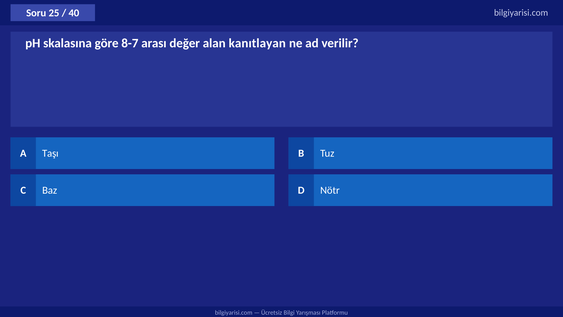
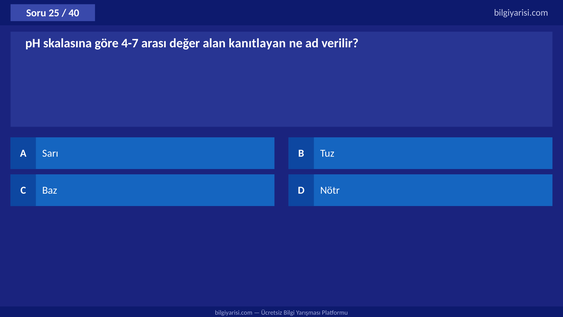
8-7: 8-7 -> 4-7
Taşı: Taşı -> Sarı
